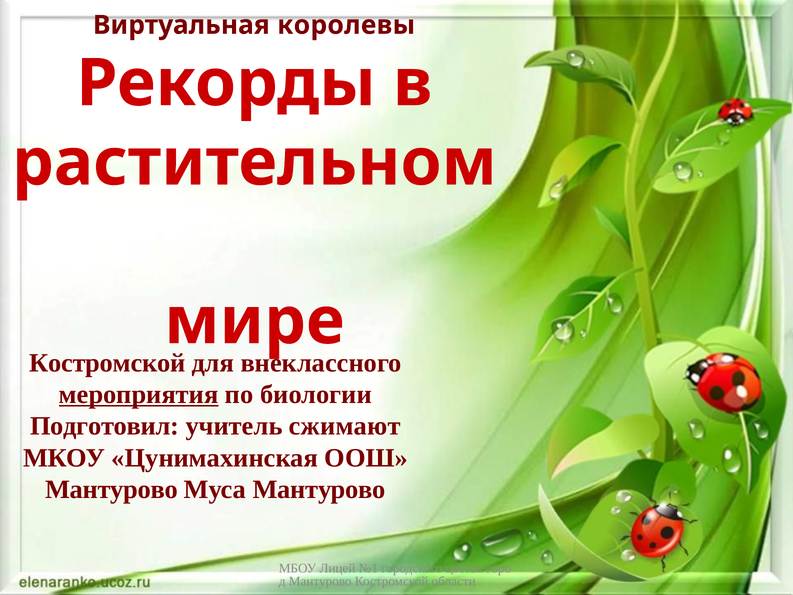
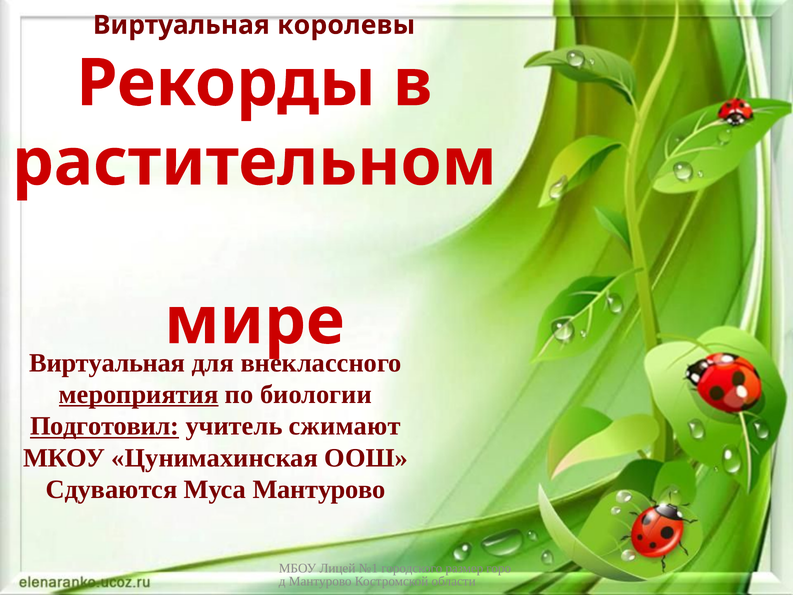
Костромской at (107, 363): Костромской -> Виртуальная
Подготовил underline: none -> present
Мантурово at (112, 490): Мантурово -> Сдуваются
цветок: цветок -> размер
